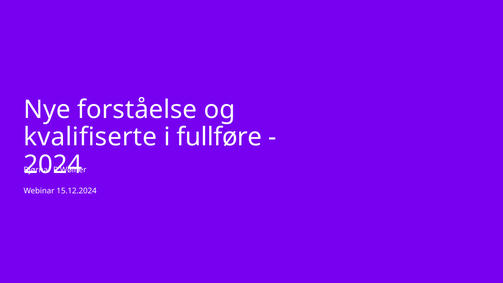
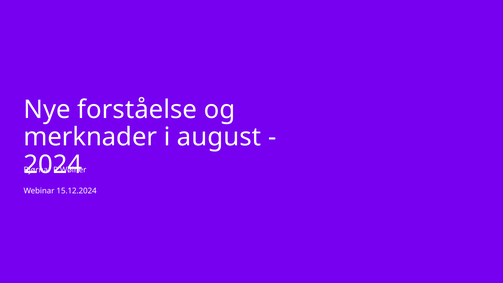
kvalifiserte: kvalifiserte -> merknader
fullføre: fullføre -> august
